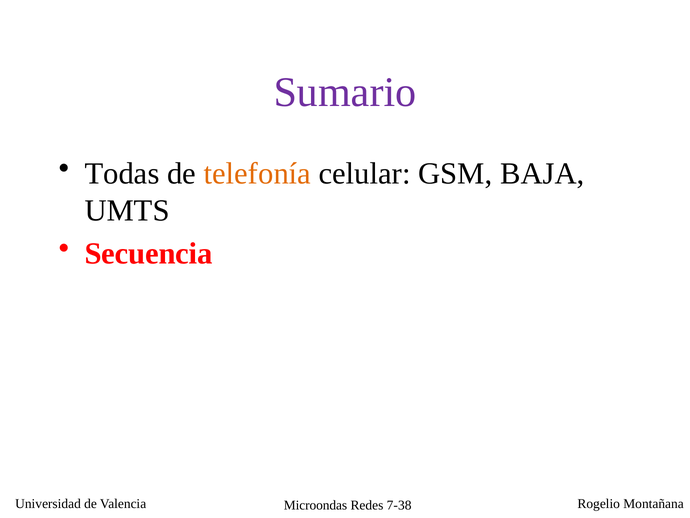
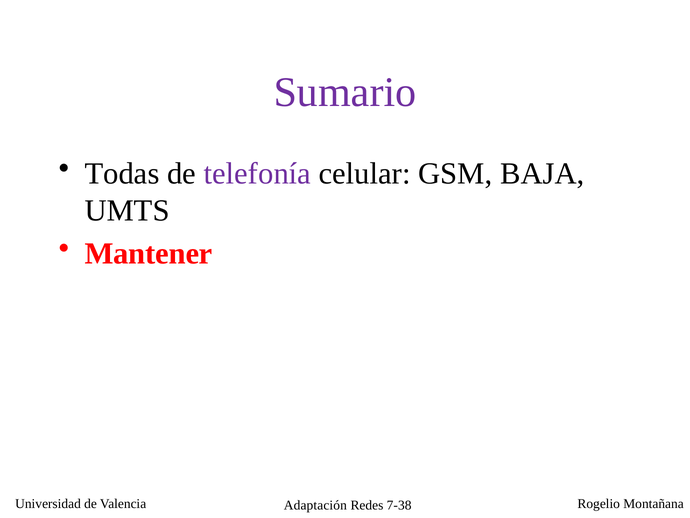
telefonía colour: orange -> purple
Secuencia: Secuencia -> Mantener
Microondas: Microondas -> Adaptación
